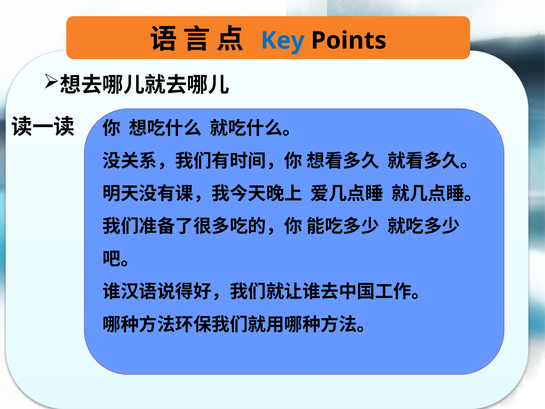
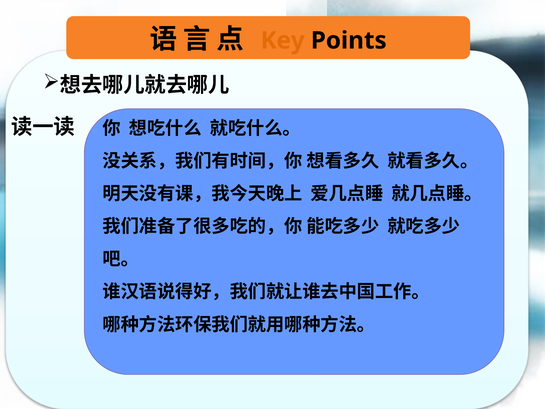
Key colour: blue -> orange
